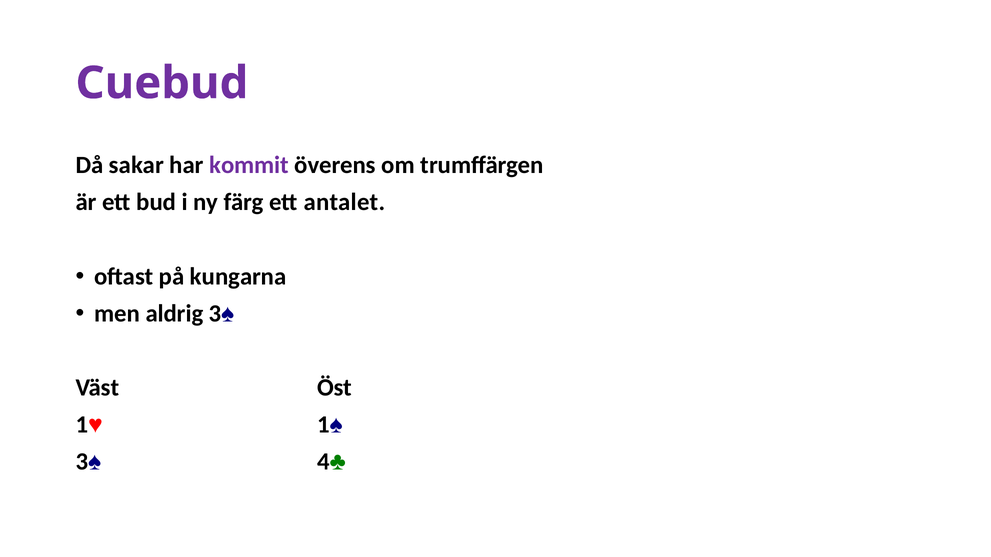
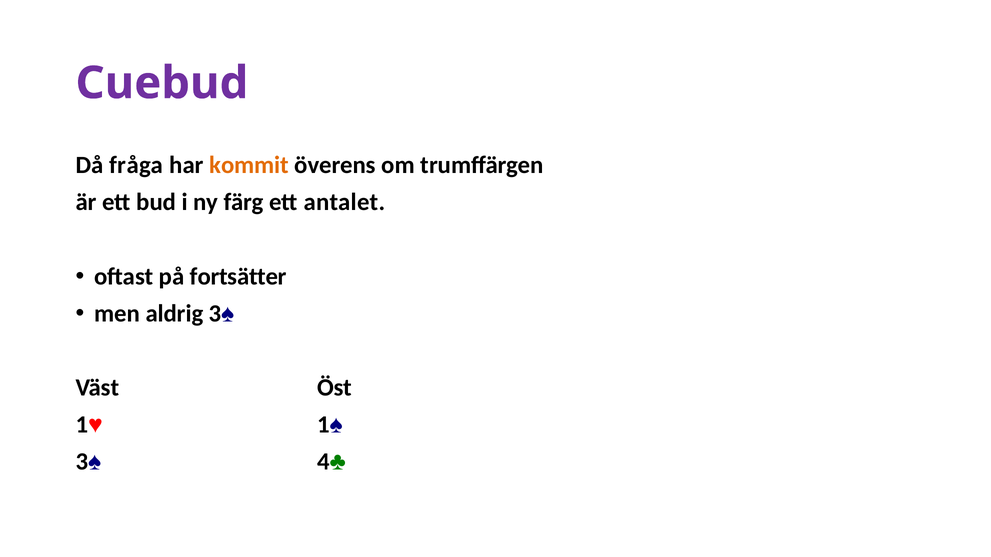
sakar: sakar -> fråga
kommit colour: purple -> orange
kungarna: kungarna -> fortsätter
